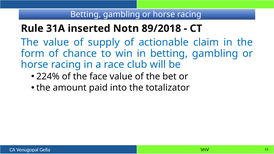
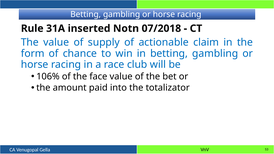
89/2018: 89/2018 -> 07/2018
224%: 224% -> 106%
